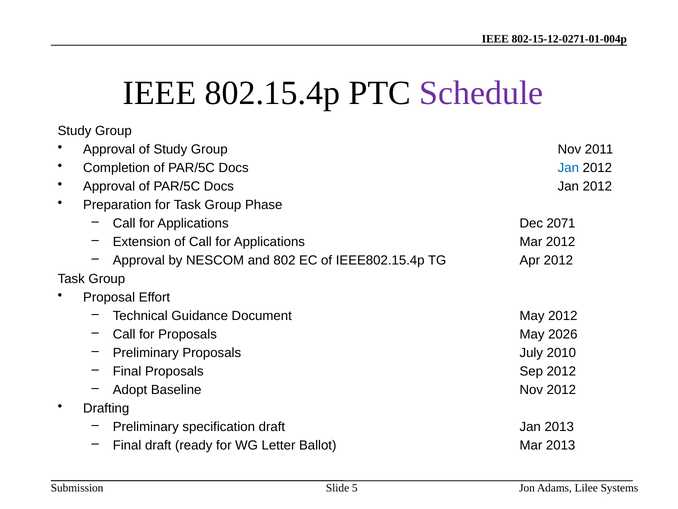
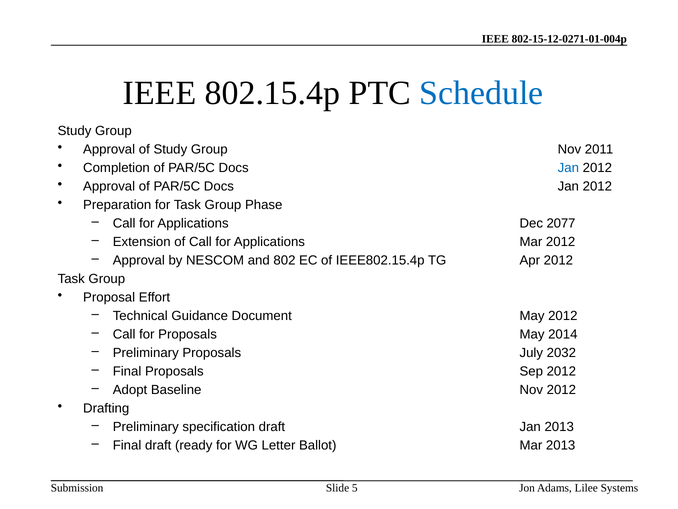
Schedule colour: purple -> blue
2071: 2071 -> 2077
2026: 2026 -> 2014
2010: 2010 -> 2032
